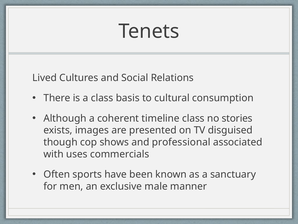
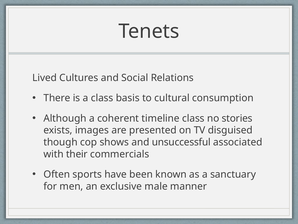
professional: professional -> unsuccessful
uses: uses -> their
